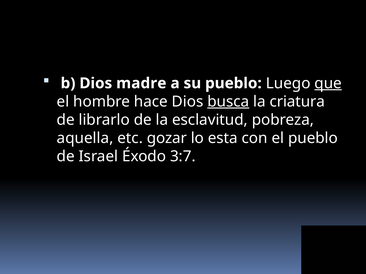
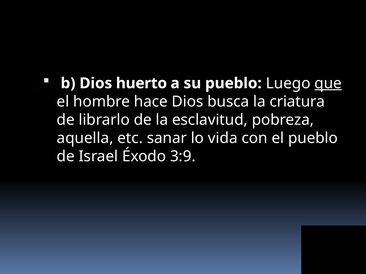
madre: madre -> huerto
busca underline: present -> none
gozar: gozar -> sanar
esta: esta -> vida
3:7: 3:7 -> 3:9
